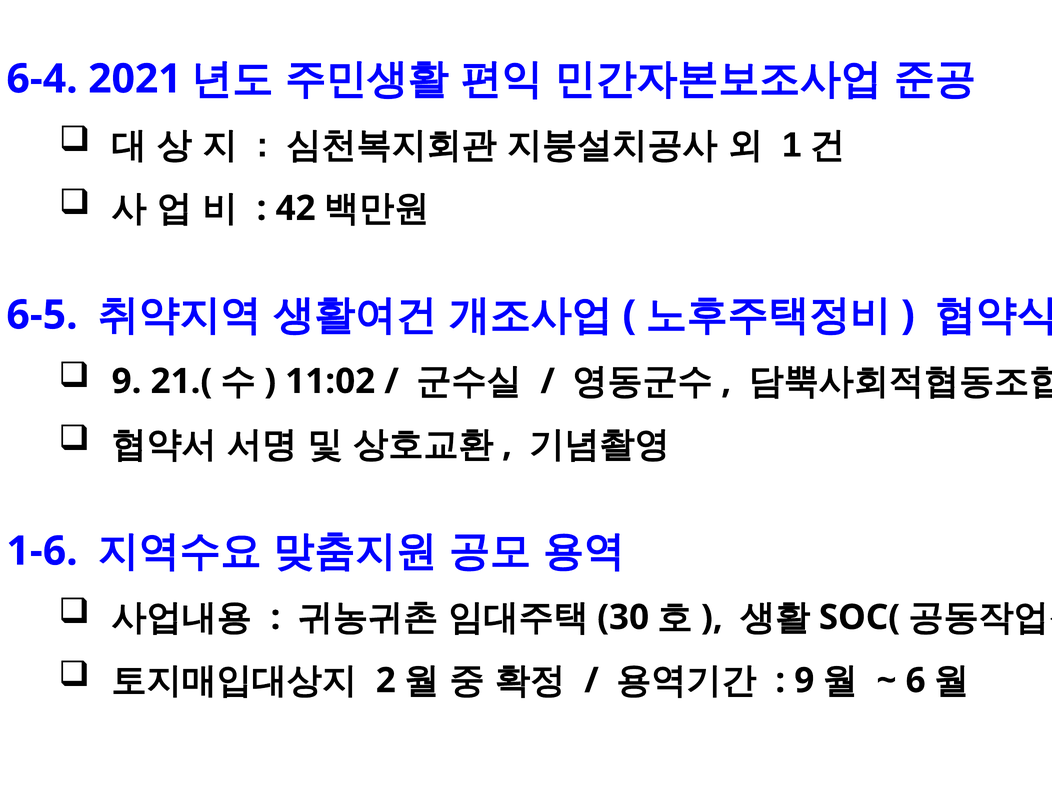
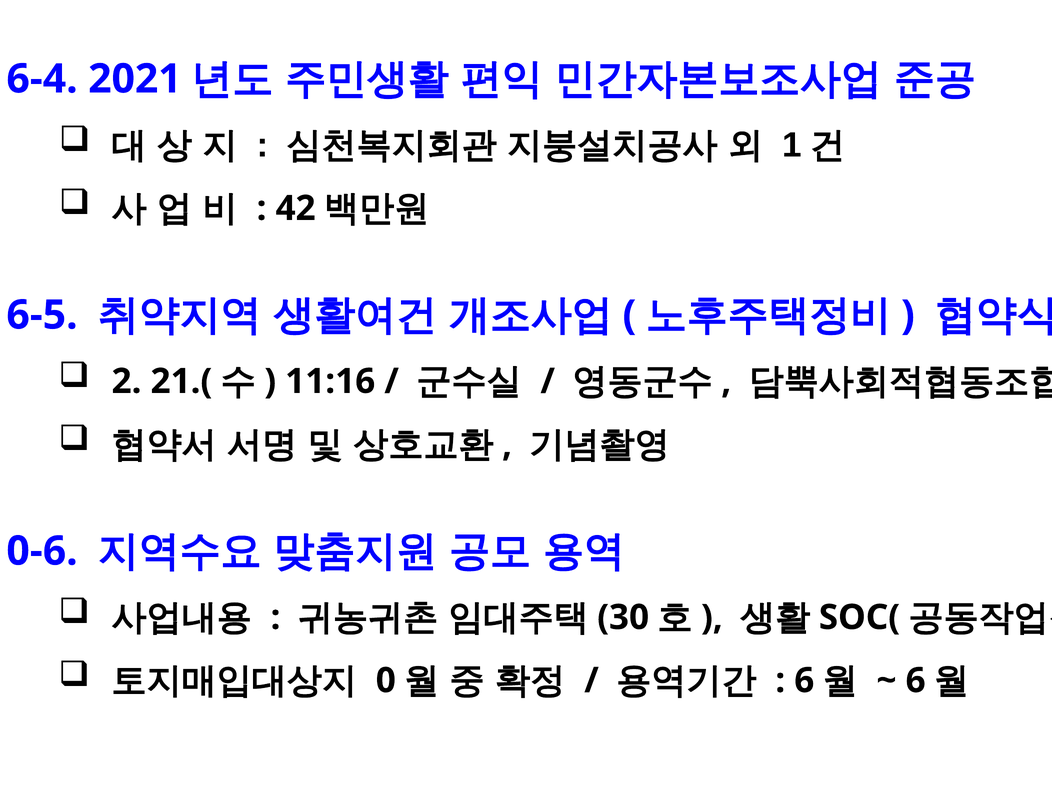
9 at (127, 381): 9 -> 2
11:02: 11:02 -> 11:16
1-6: 1-6 -> 0-6
2: 2 -> 0
9 at (804, 681): 9 -> 6
